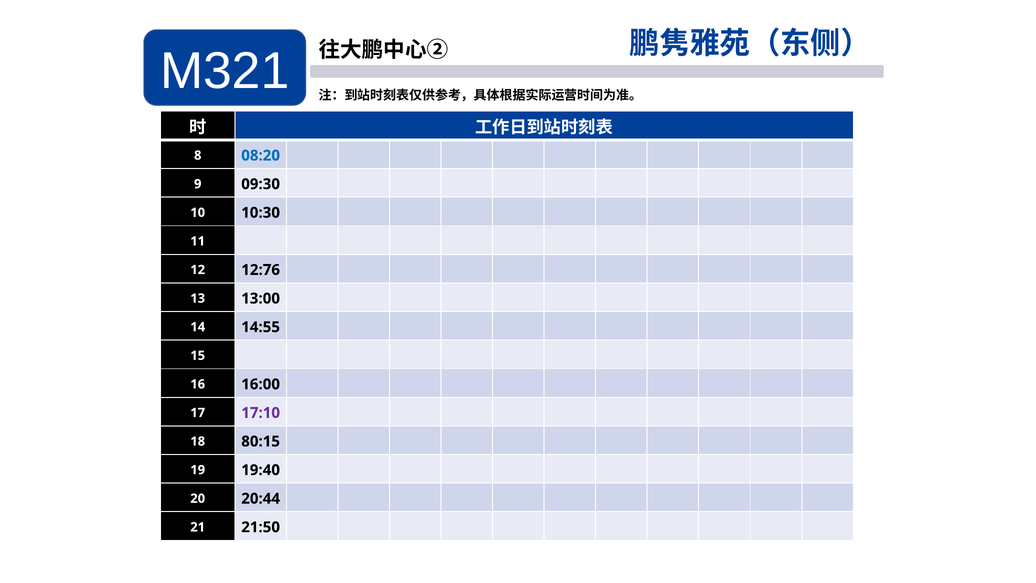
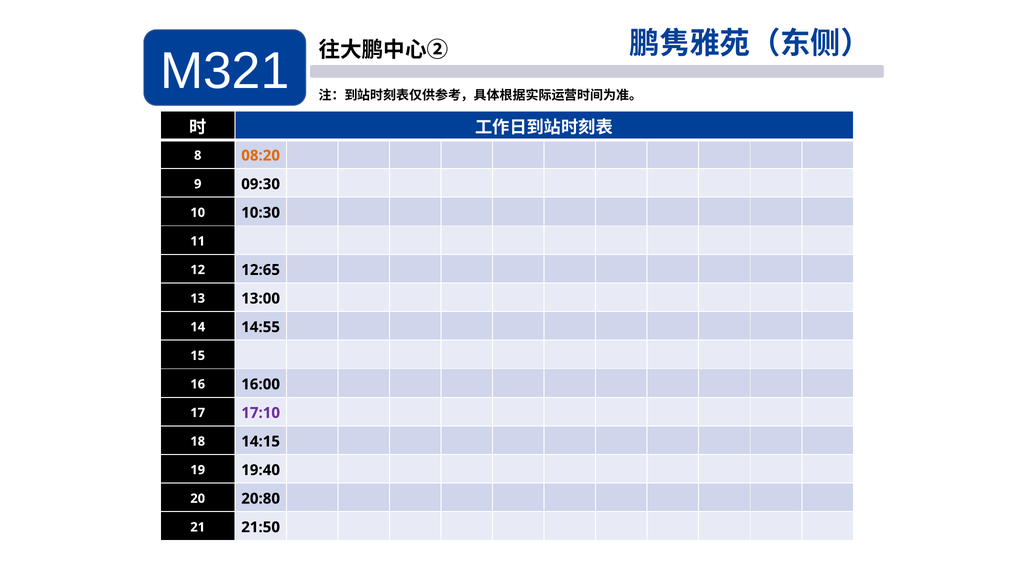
08:20 colour: blue -> orange
12:76: 12:76 -> 12:65
80:15: 80:15 -> 14:15
20:44: 20:44 -> 20:80
